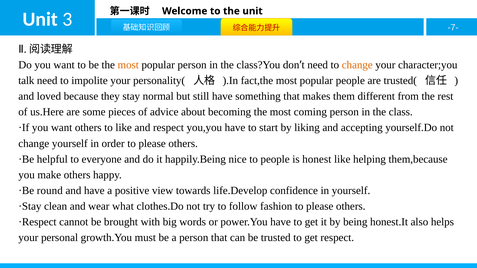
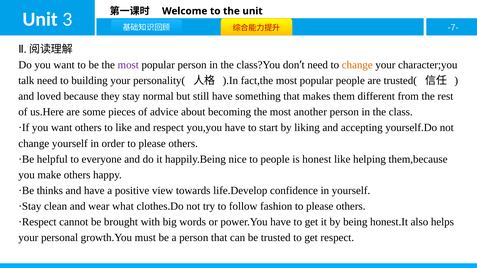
most at (128, 65) colour: orange -> purple
impolite: impolite -> building
coming: coming -> another
round: round -> thinks
